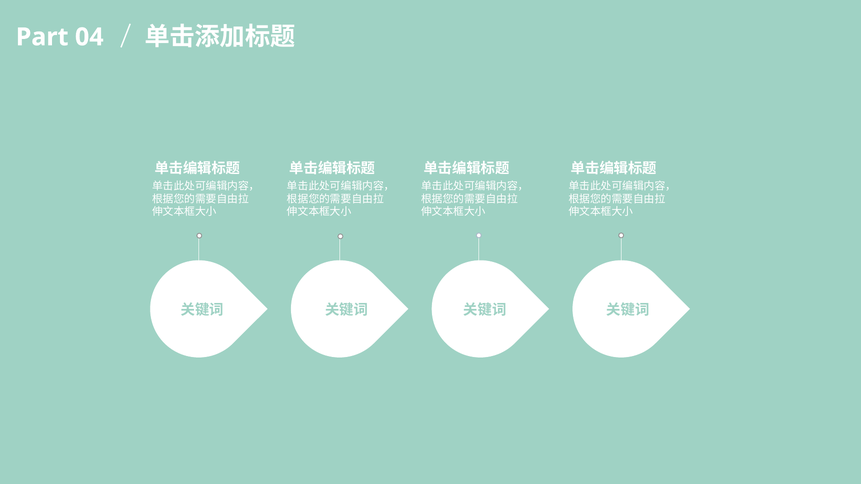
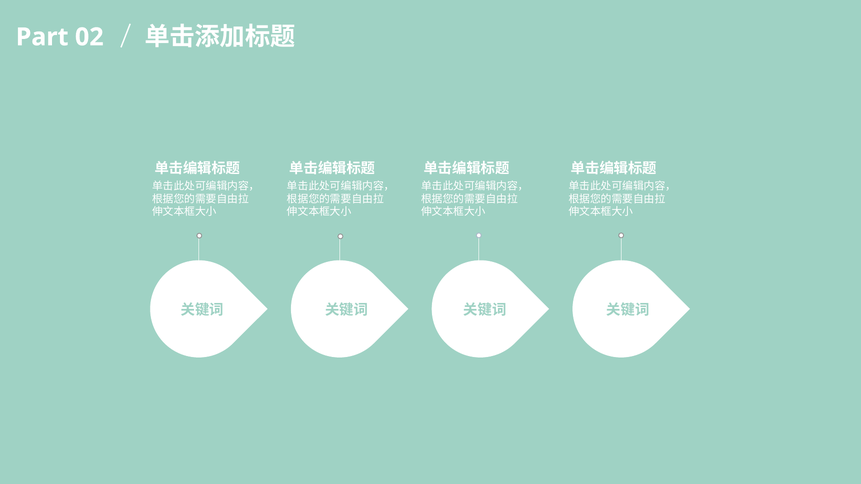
04: 04 -> 02
